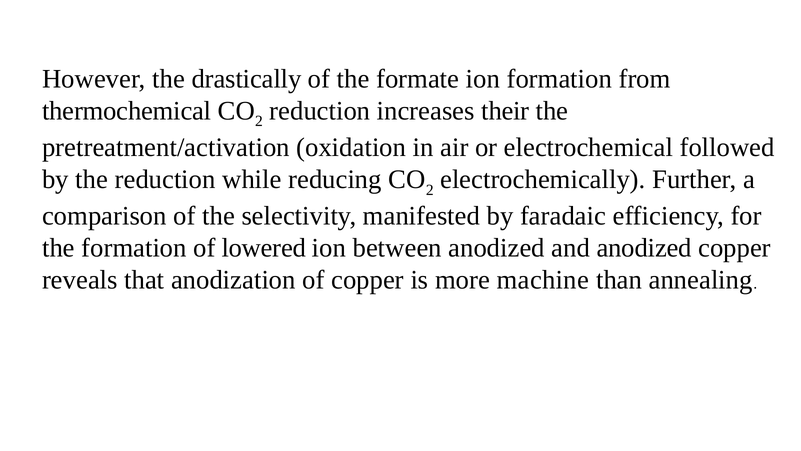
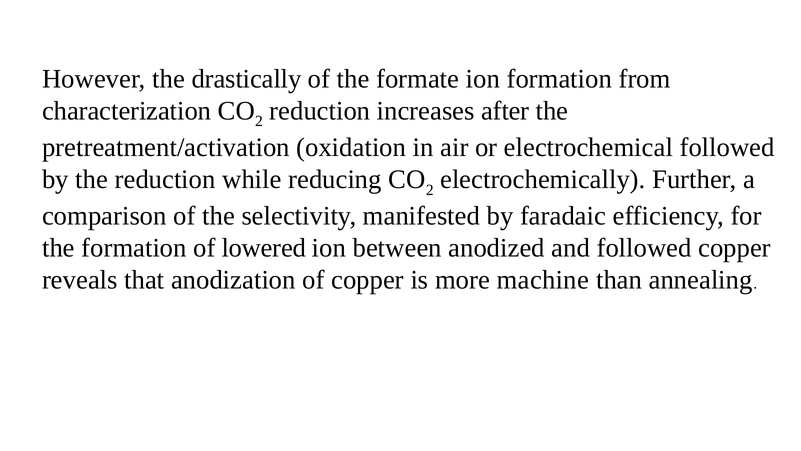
thermochemical: thermochemical -> characterization
their: their -> after
and anodized: anodized -> followed
